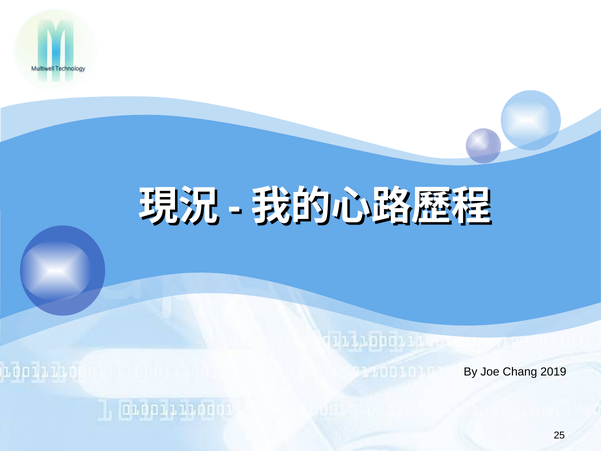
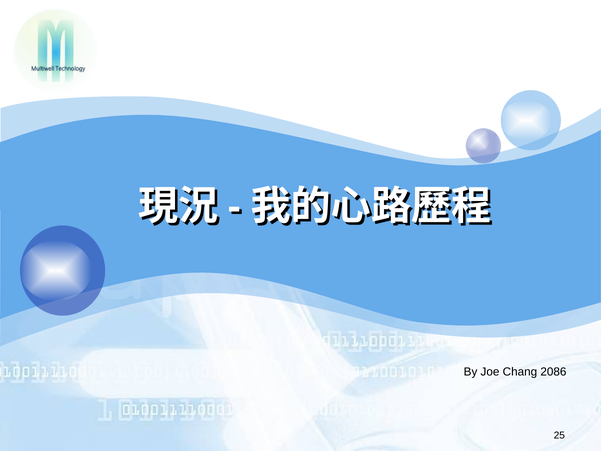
2019: 2019 -> 2086
